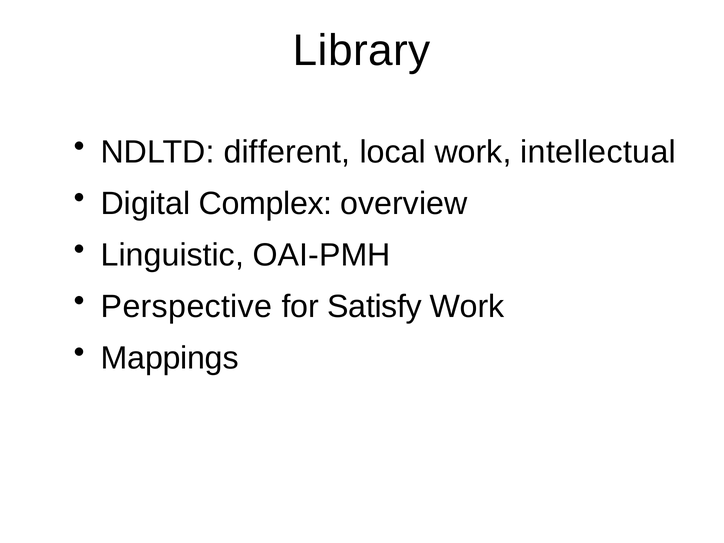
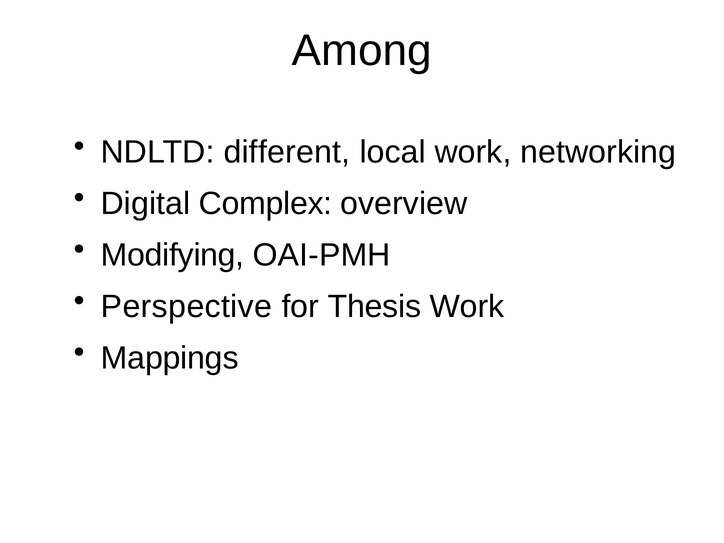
Library: Library -> Among
intellectual: intellectual -> networking
Linguistic: Linguistic -> Modifying
Satisfy: Satisfy -> Thesis
